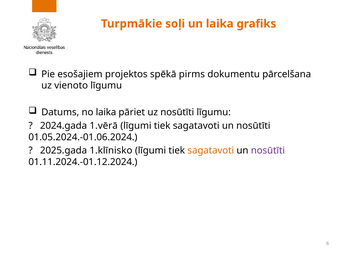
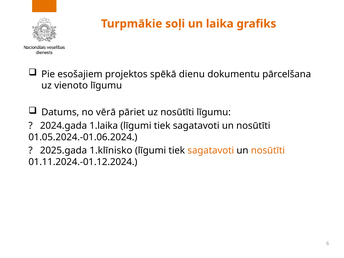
pirms: pirms -> dienu
no laika: laika -> vērā
1.vērā: 1.vērā -> 1.laika
nosūtīti at (268, 151) colour: purple -> orange
